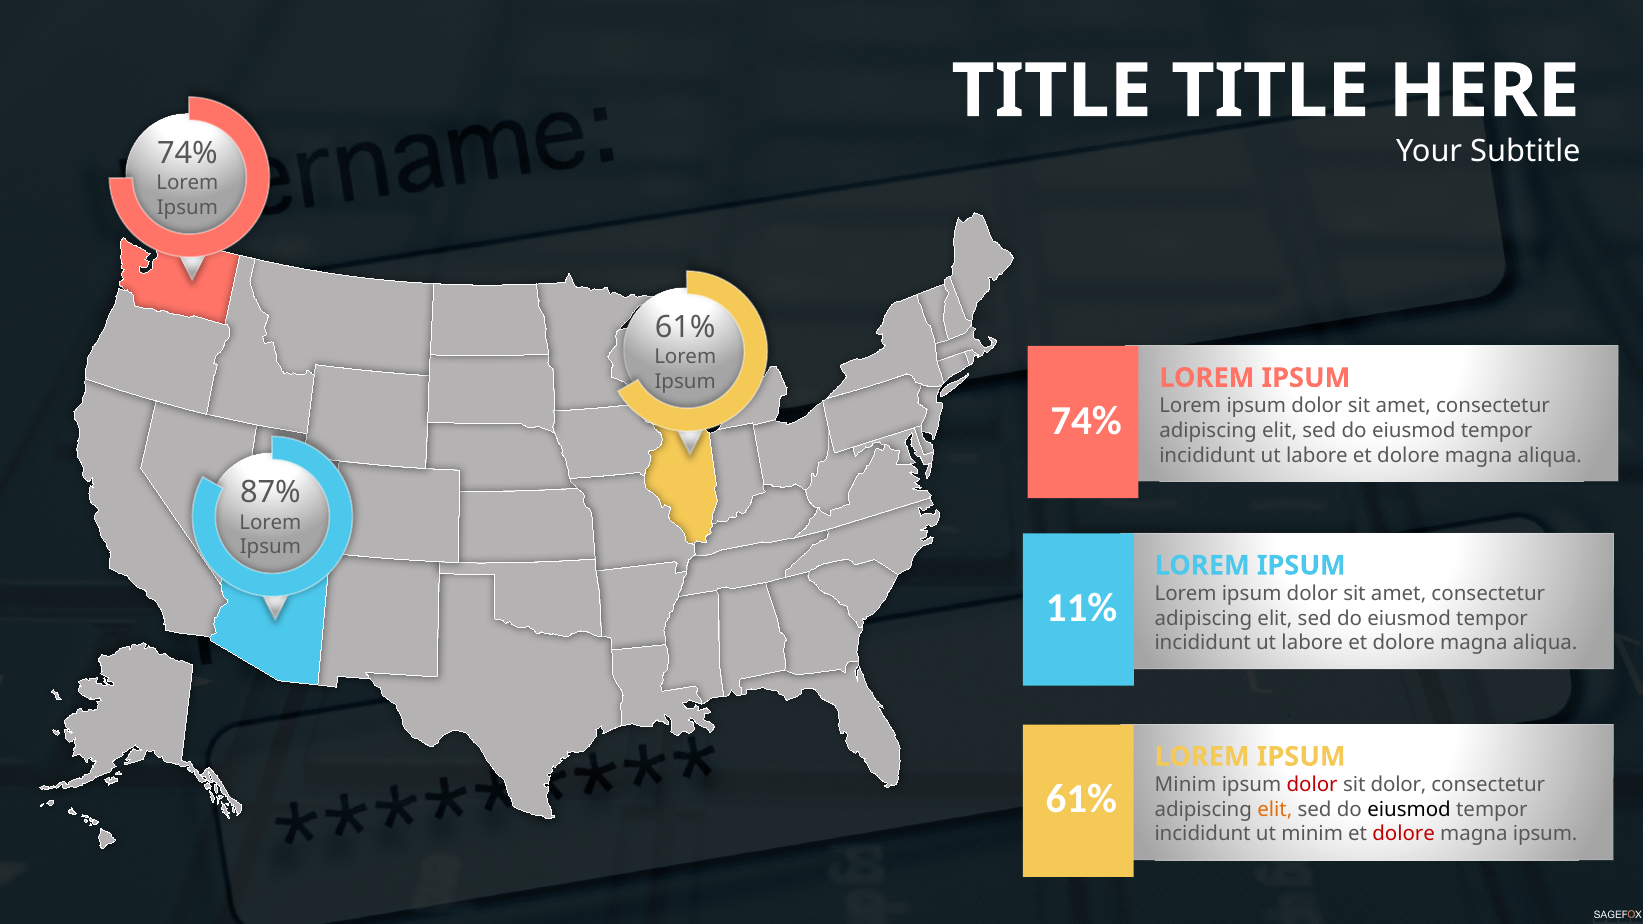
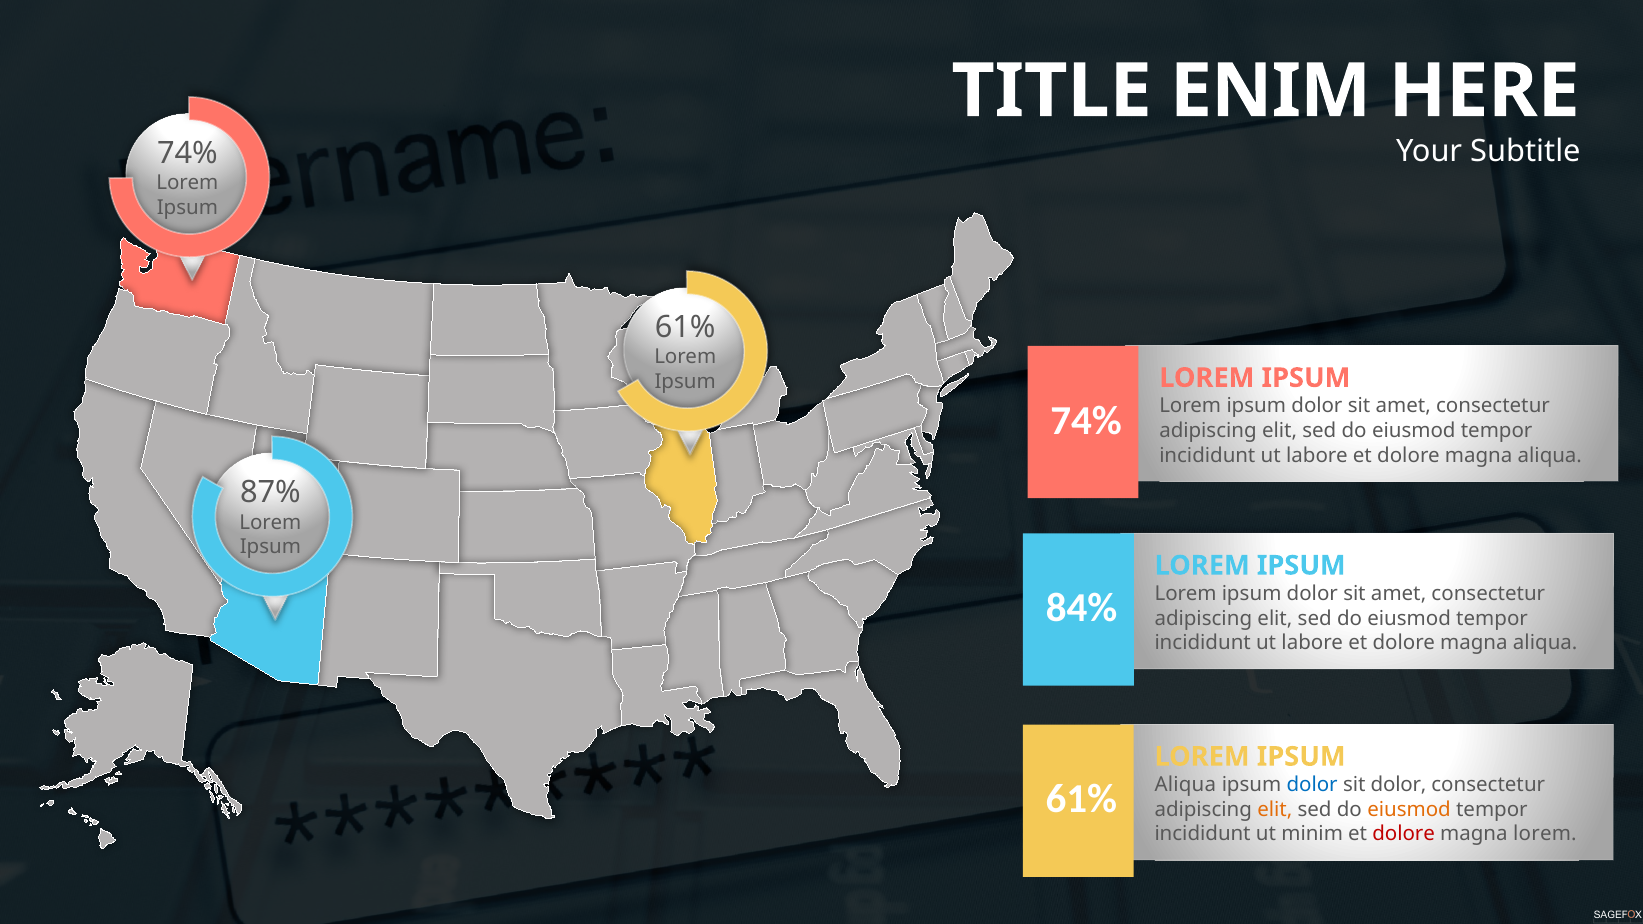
TITLE TITLE: TITLE -> ENIM
11%: 11% -> 84%
Minim at (1185, 785): Minim -> Aliqua
dolor at (1312, 785) colour: red -> blue
eiusmod at (1409, 810) colour: black -> orange
magna ipsum: ipsum -> lorem
